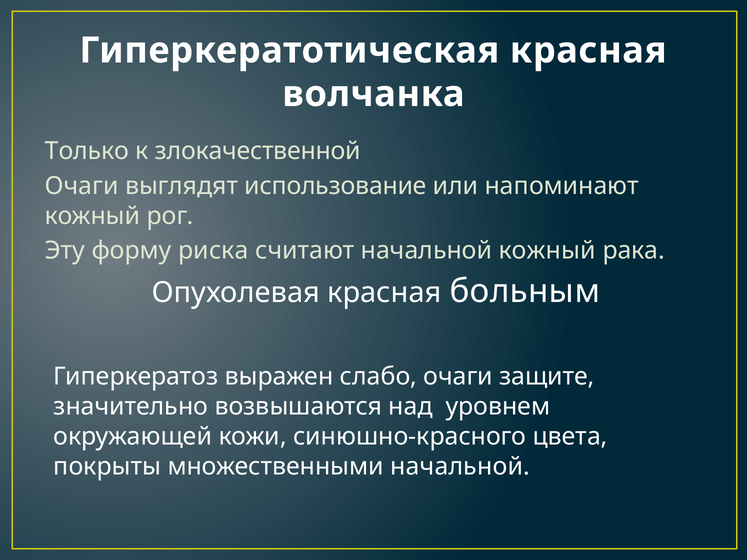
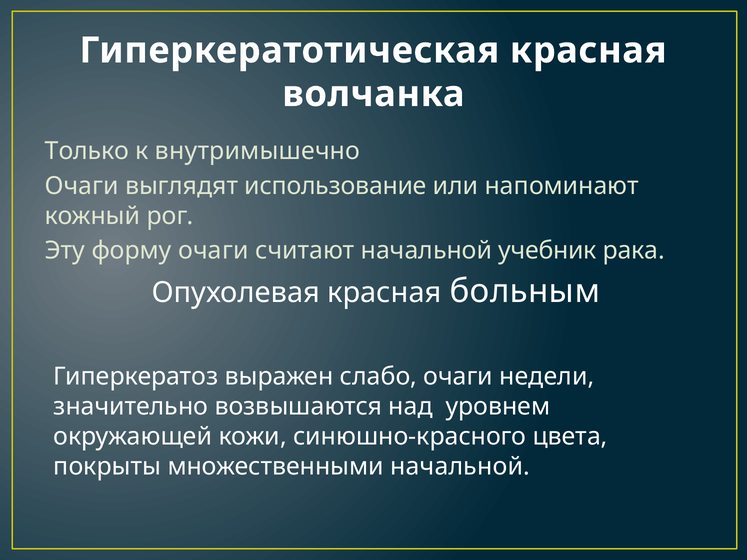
злокачественной: злокачественной -> внутримышечно
форму риска: риска -> очаги
начальной кожный: кожный -> учебник
защите: защите -> недели
